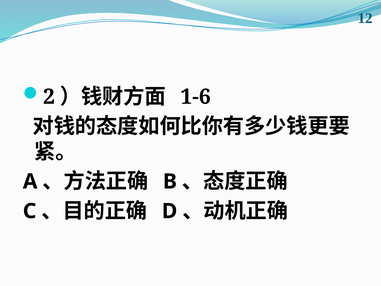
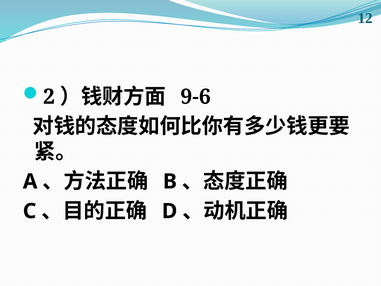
1-6: 1-6 -> 9-6
